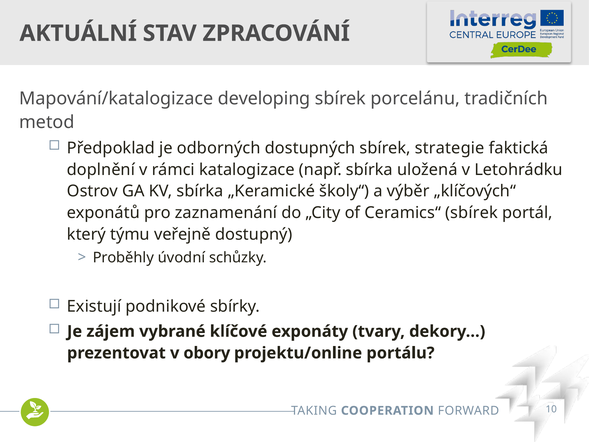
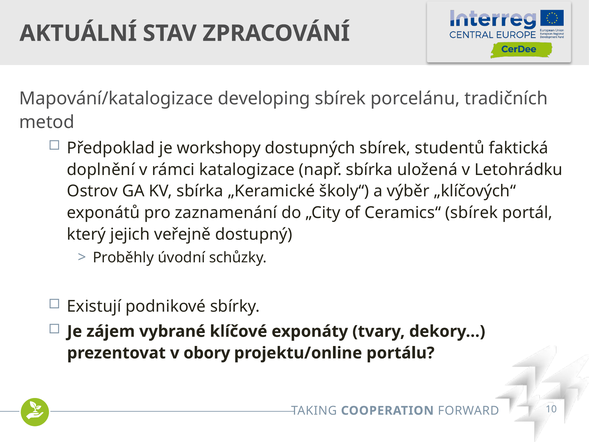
odborných: odborných -> workshopy
strategie: strategie -> studentů
týmu: týmu -> jejich
